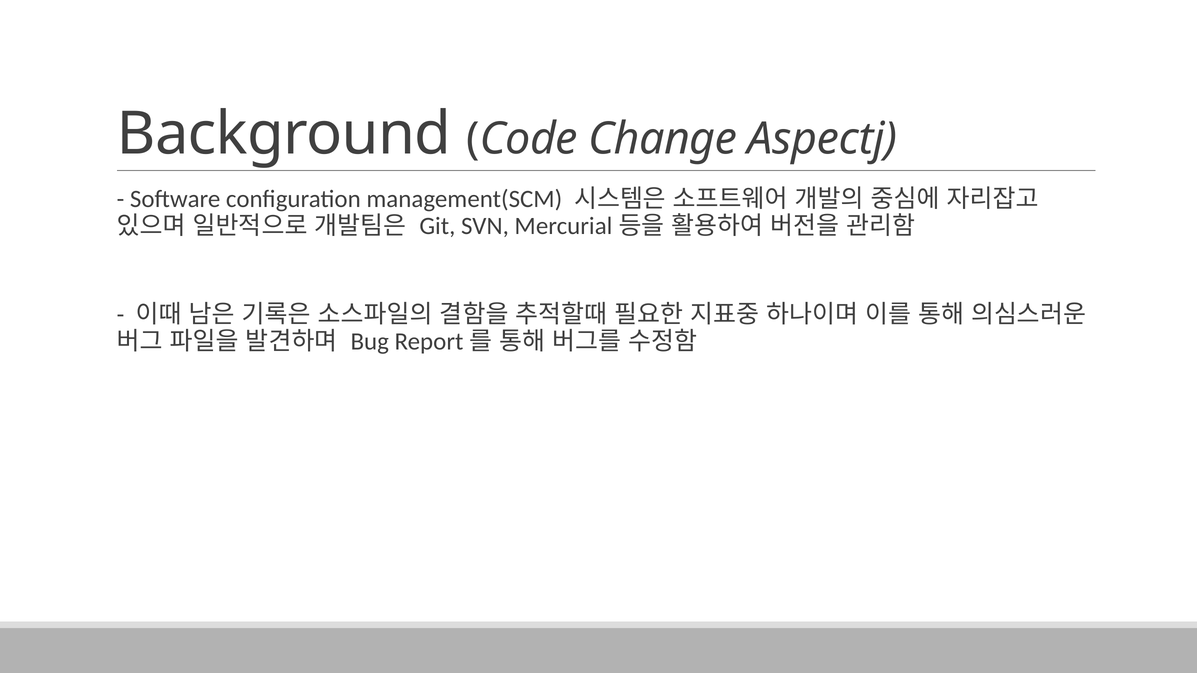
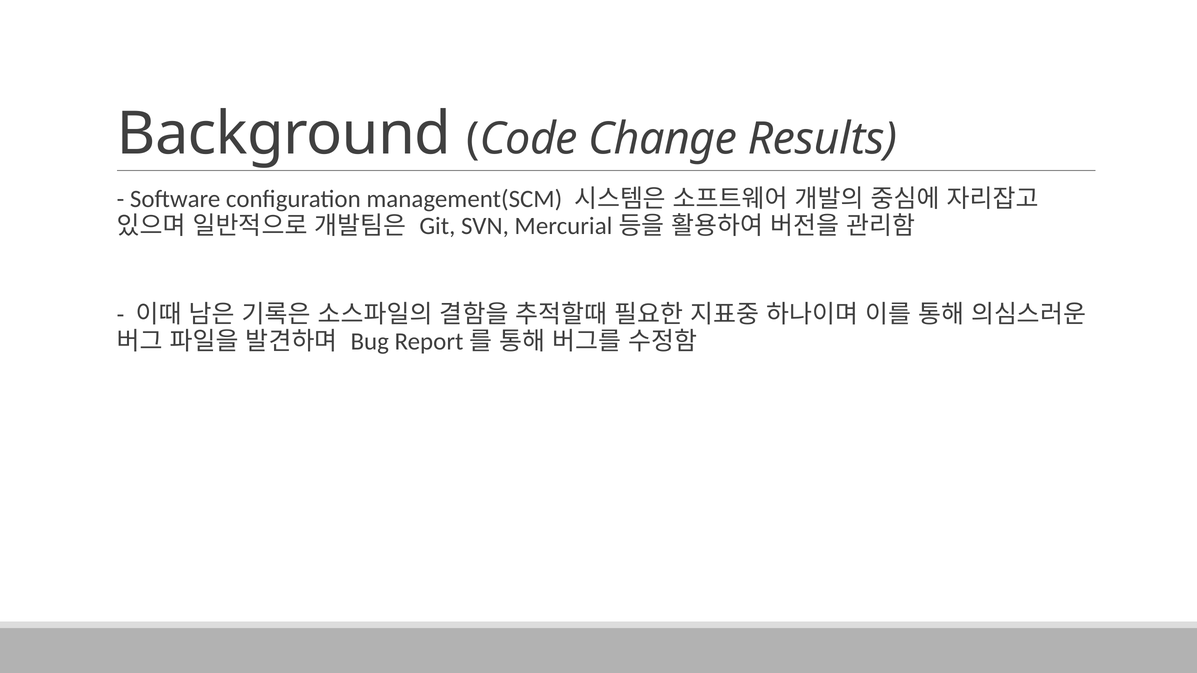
Aspectj: Aspectj -> Results
